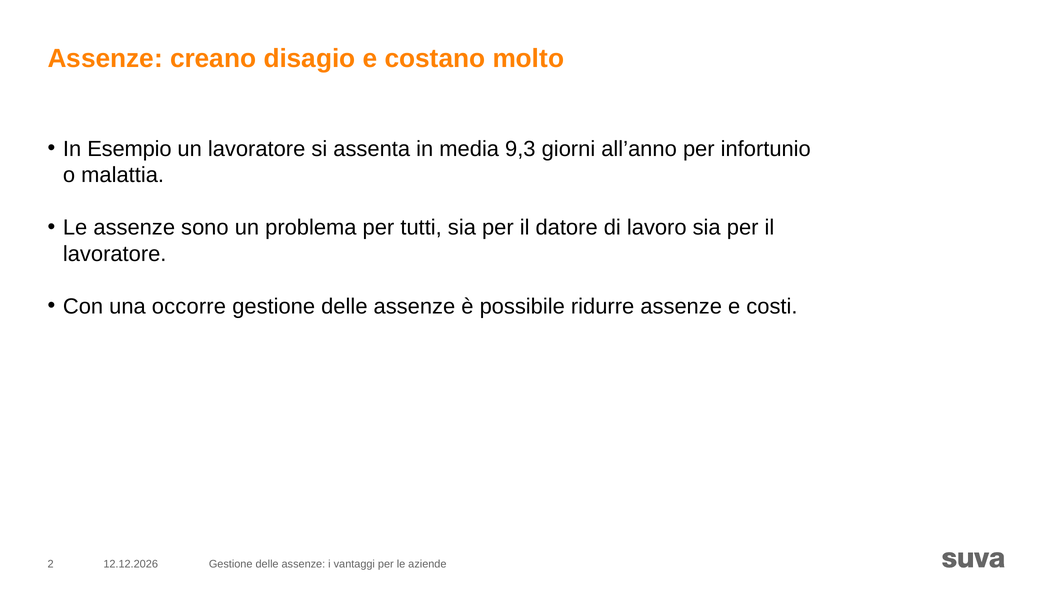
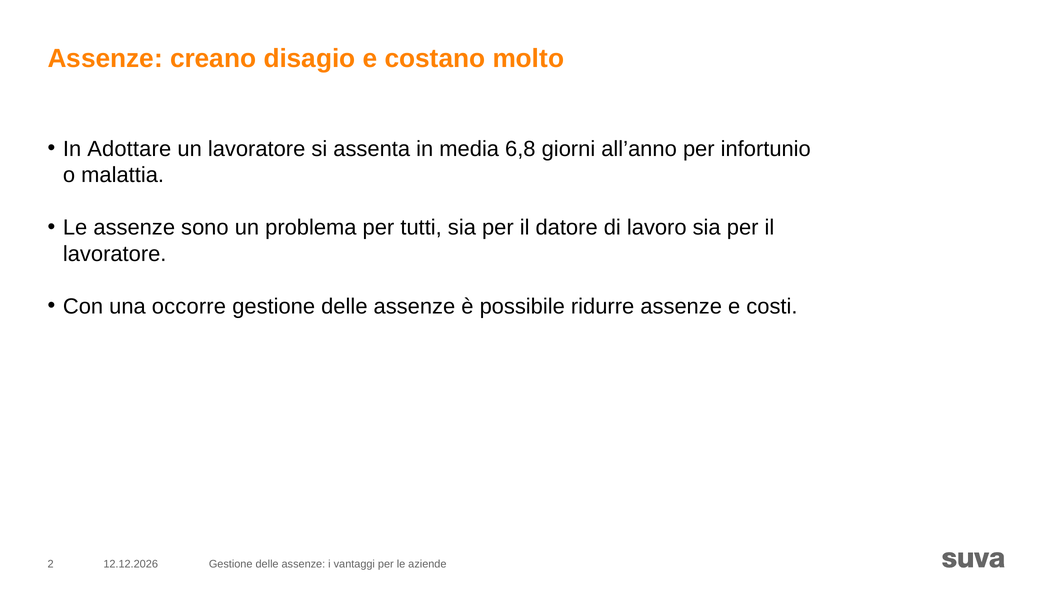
Esempio: Esempio -> Adottare
9,3: 9,3 -> 6,8
